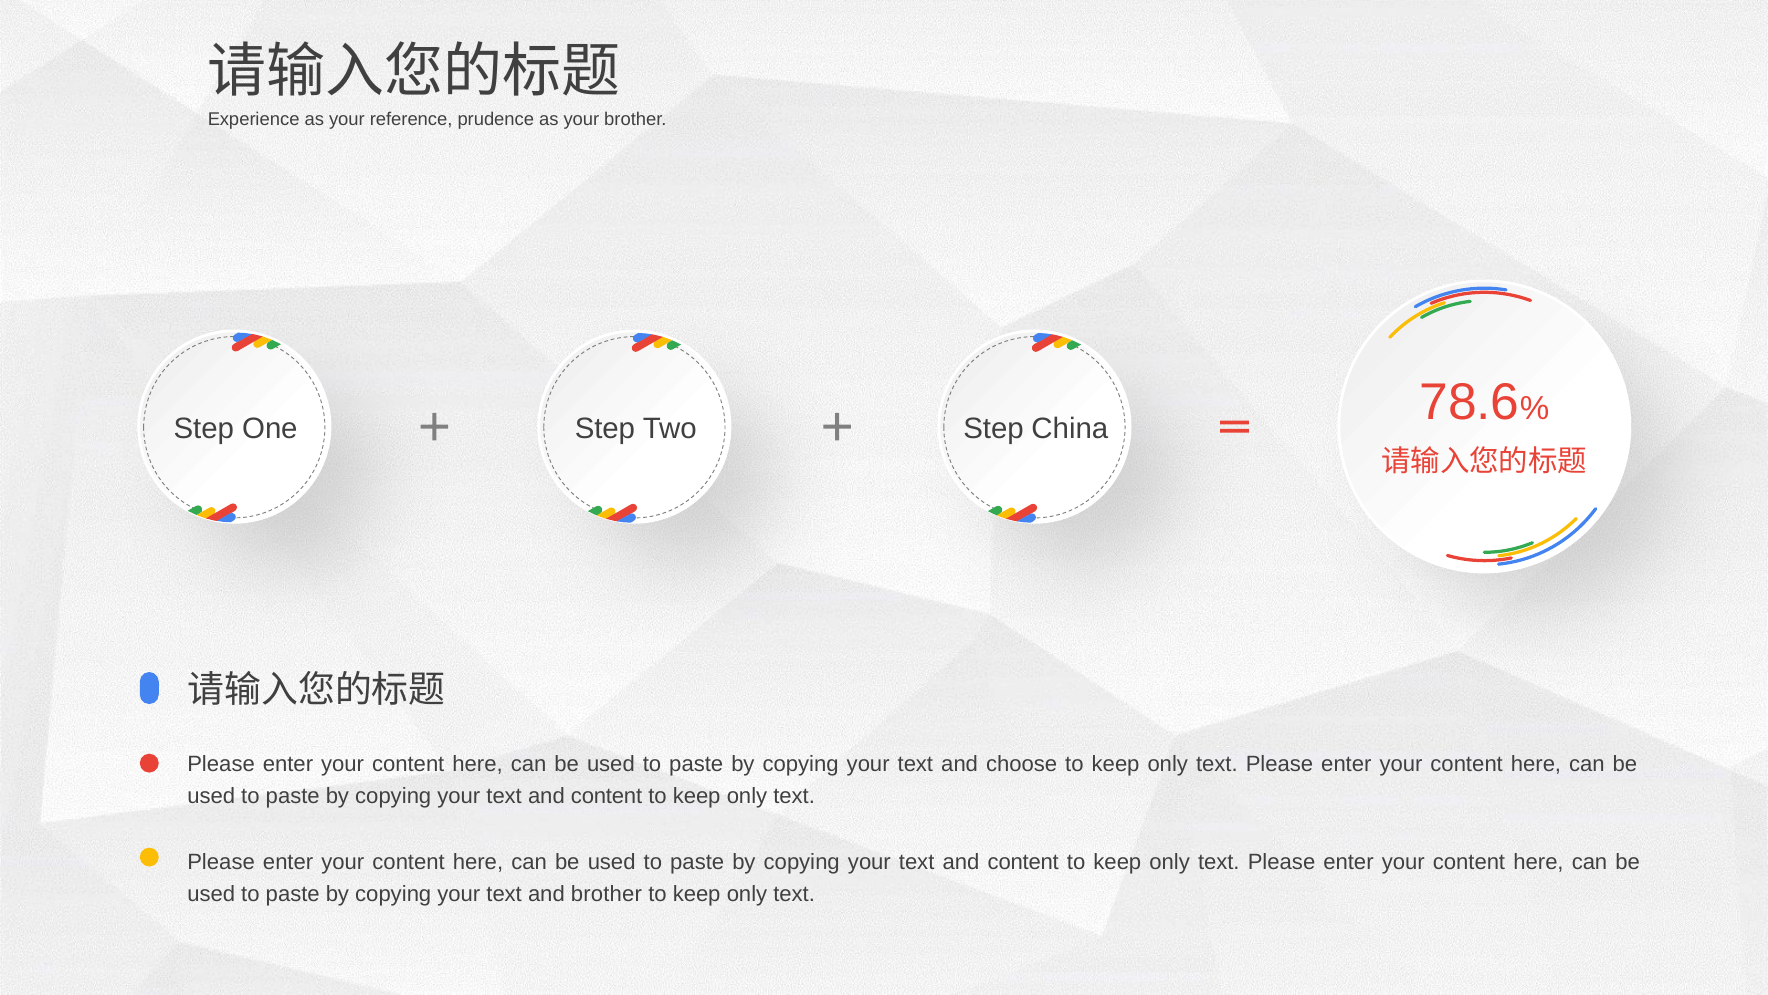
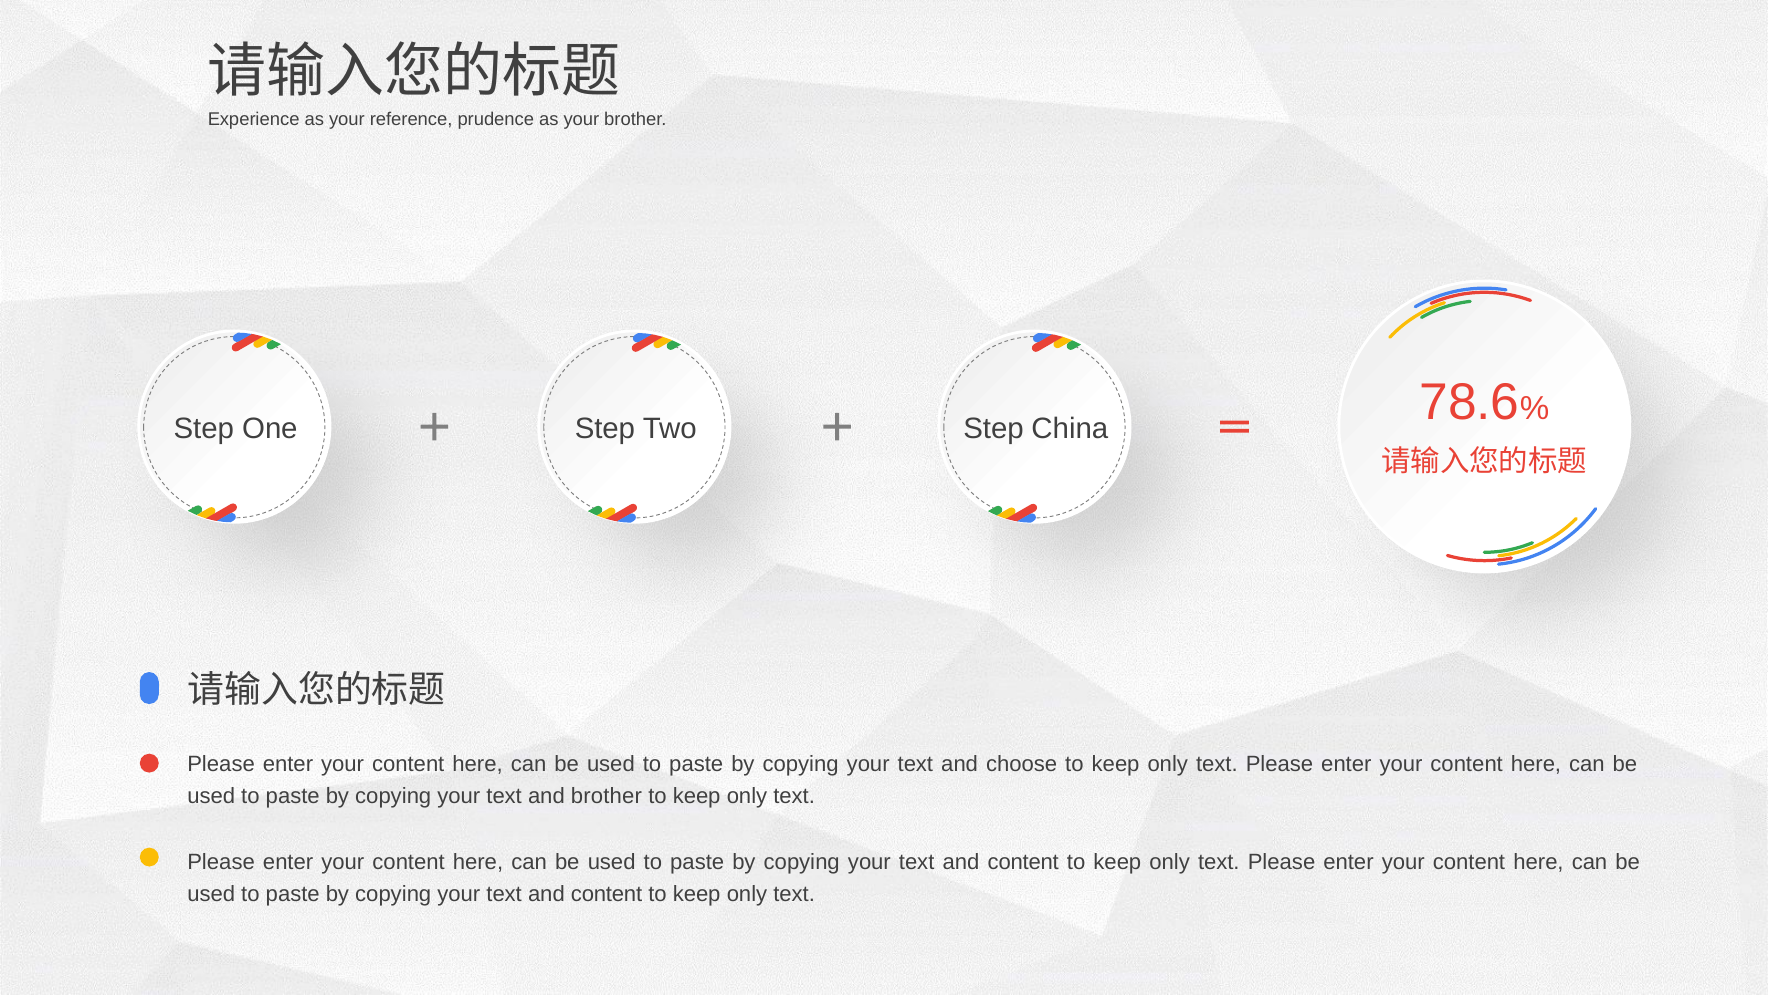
content at (607, 795): content -> brother
brother at (606, 893): brother -> content
